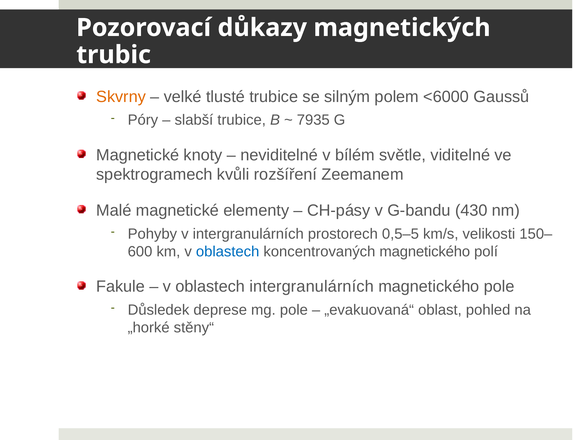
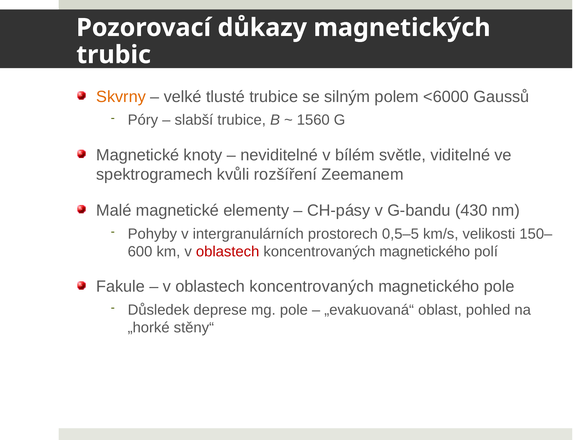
7935: 7935 -> 1560
oblastech at (228, 252) colour: blue -> red
intergranulárních at (312, 287): intergranulárních -> koncentrovaných
